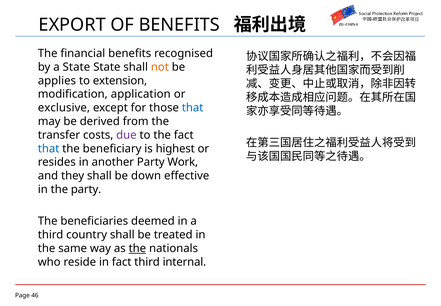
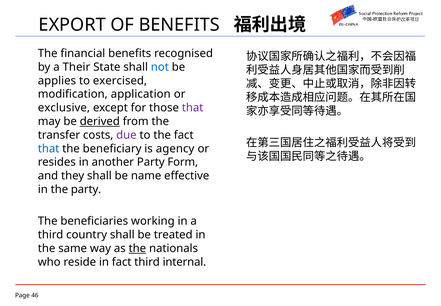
a State: State -> Their
not colour: orange -> blue
extension: extension -> exercised
that at (193, 108) colour: blue -> purple
derived underline: none -> present
highest: highest -> agency
Work: Work -> Form
down: down -> name
deemed: deemed -> working
